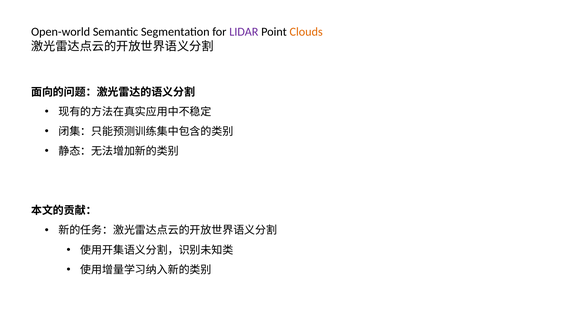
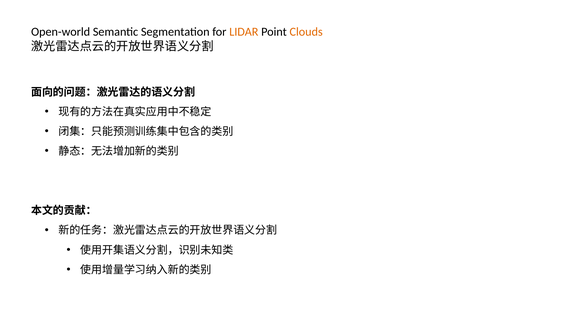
LIDAR colour: purple -> orange
